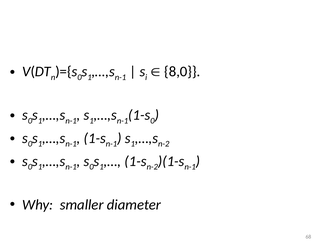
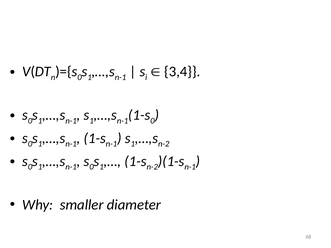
8,0: 8,0 -> 3,4
